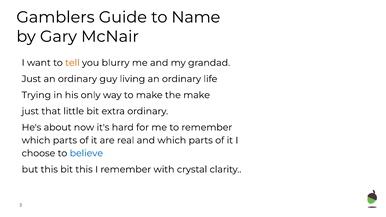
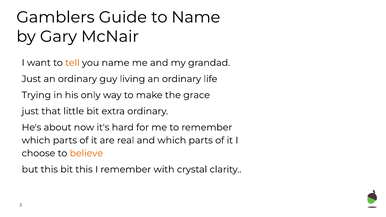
you blurry: blurry -> name
the make: make -> grace
believe colour: blue -> orange
